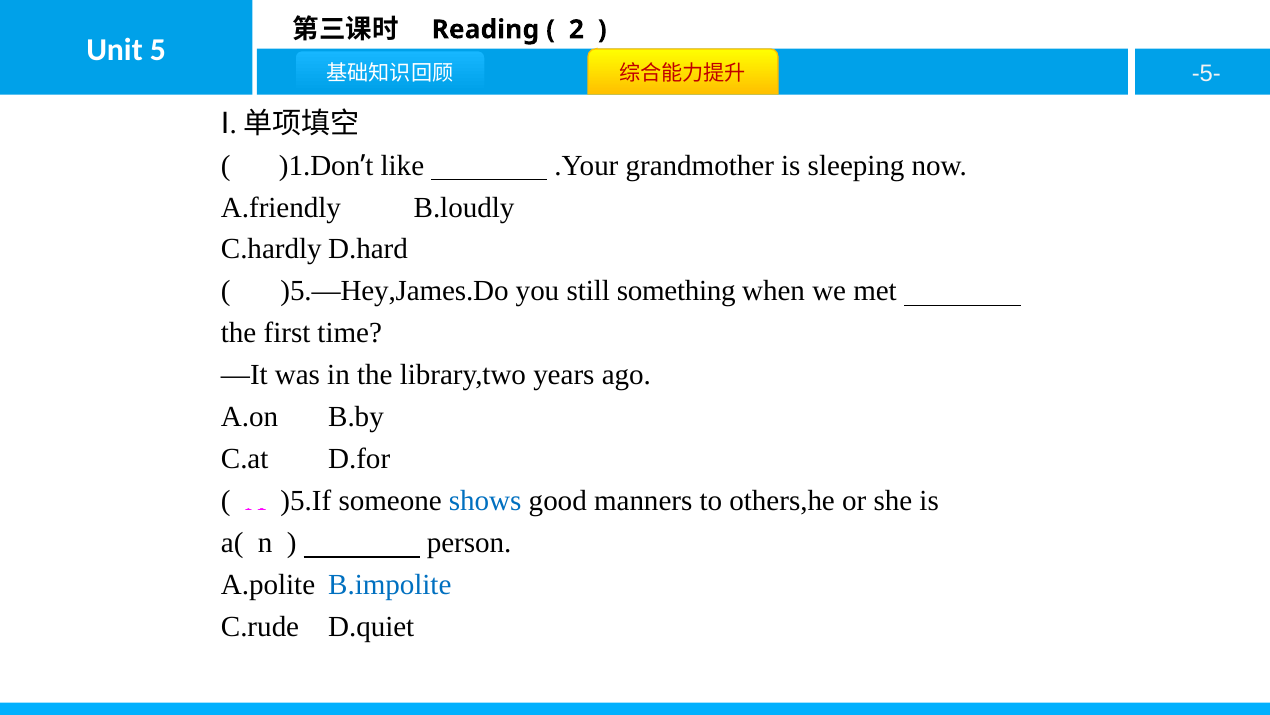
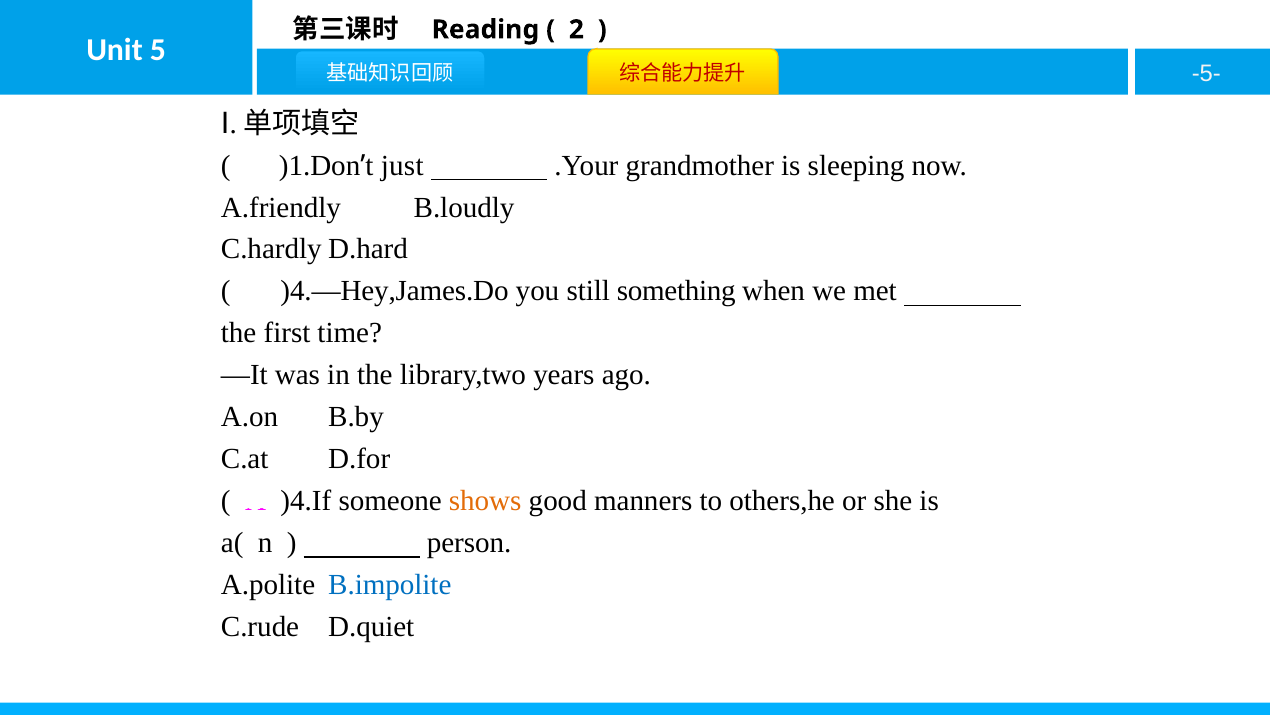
like: like -> just
)5.—Hey,James.Do: )5.—Hey,James.Do -> )4.—Hey,James.Do
)5.If: )5.If -> )4.If
shows colour: blue -> orange
